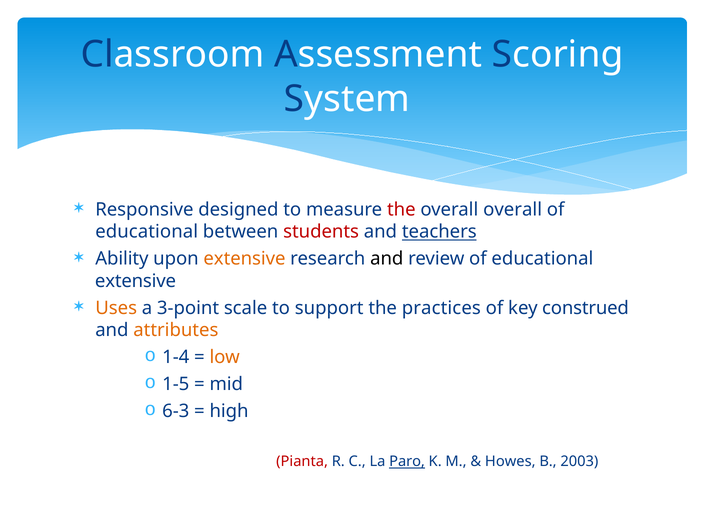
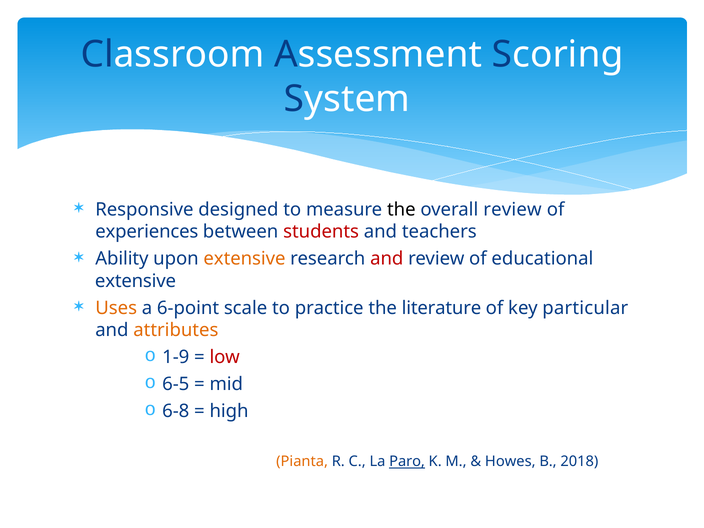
the at (401, 210) colour: red -> black
overall overall: overall -> review
educational at (147, 232): educational -> experiences
teachers underline: present -> none
and at (387, 259) colour: black -> red
3-point: 3-point -> 6-point
support: support -> practice
practices: practices -> literature
construed: construed -> particular
1-4: 1-4 -> 1-9
low colour: orange -> red
1-5: 1-5 -> 6-5
6-3: 6-3 -> 6-8
Pianta colour: red -> orange
2003: 2003 -> 2018
